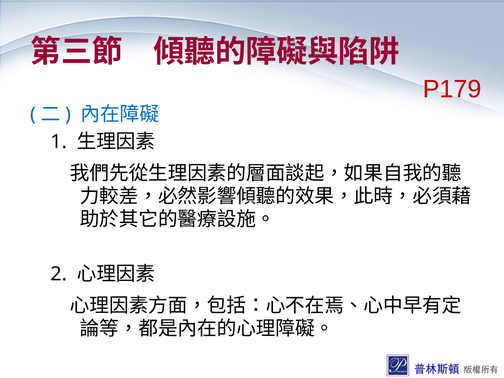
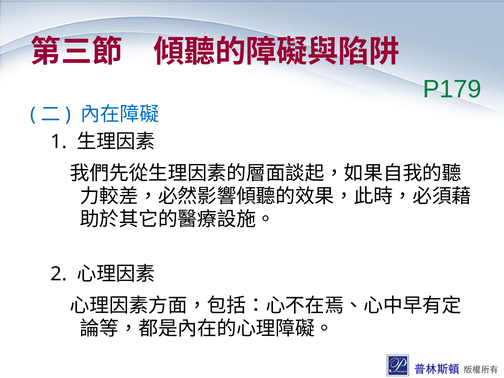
P179 colour: red -> green
